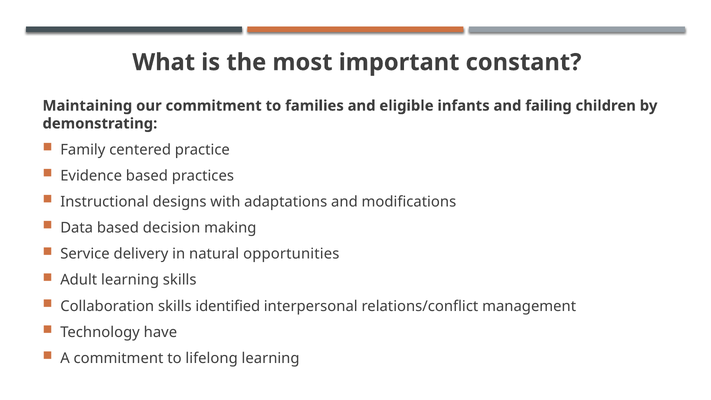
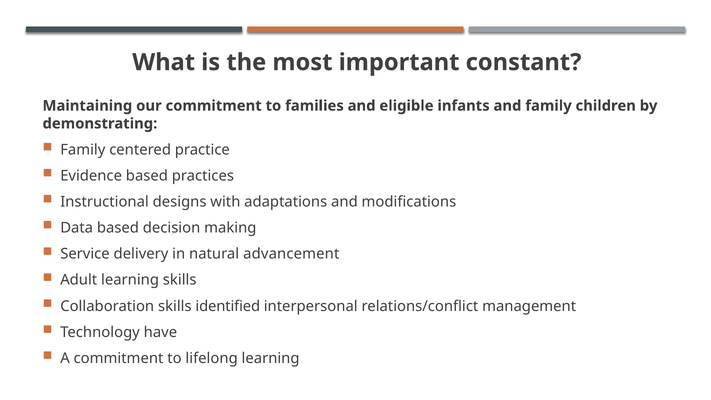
and failing: failing -> family
opportunities: opportunities -> advancement
